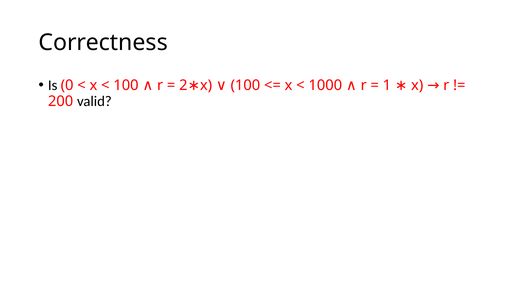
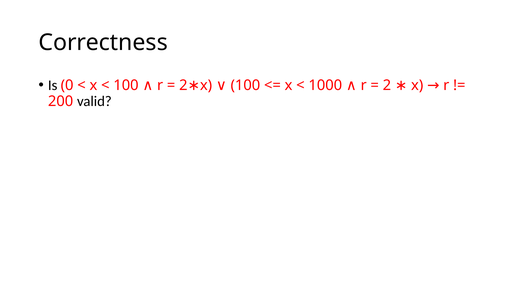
1 at (387, 85): 1 -> 2
